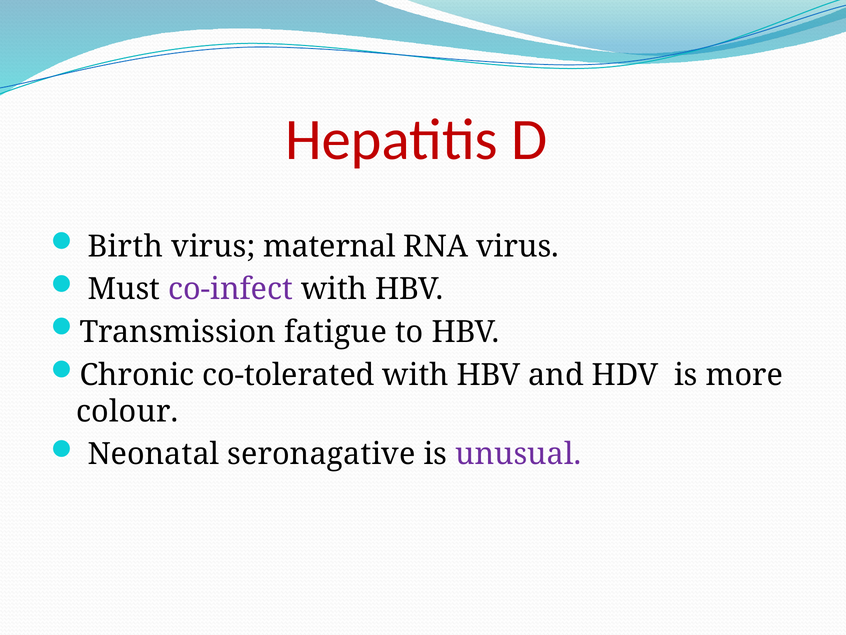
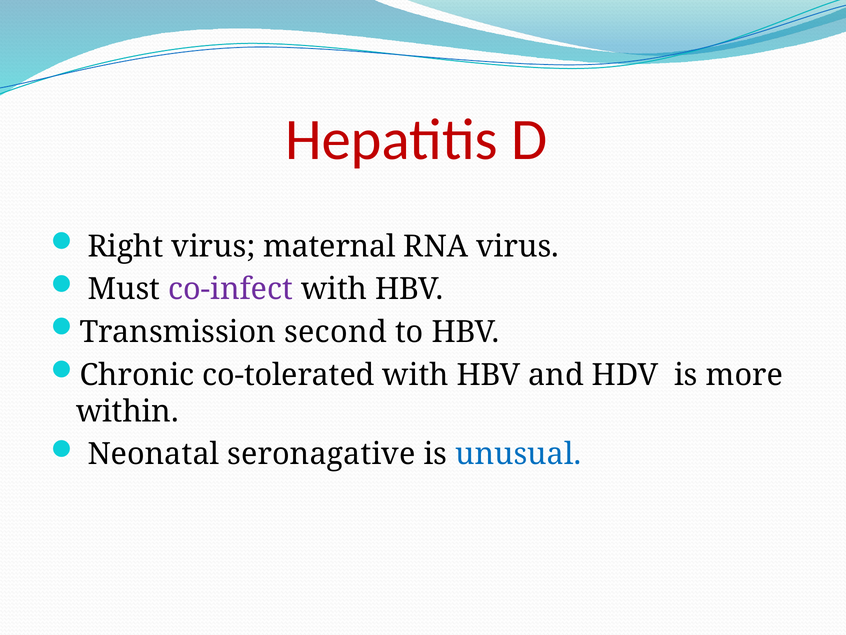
Birth: Birth -> Right
fatigue: fatigue -> second
colour: colour -> within
unusual colour: purple -> blue
